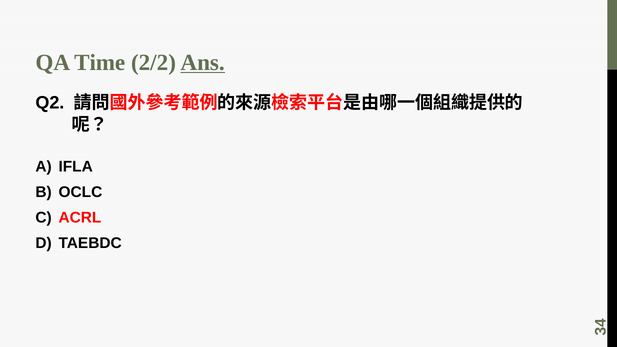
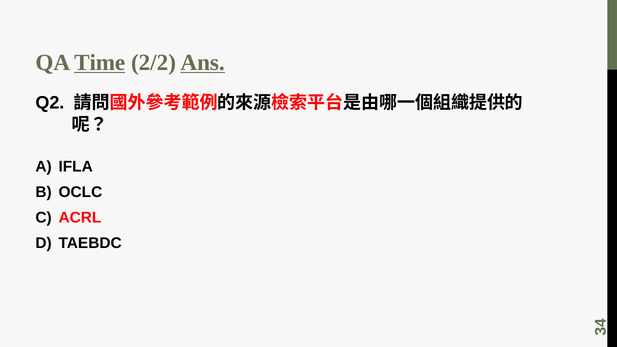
Time underline: none -> present
